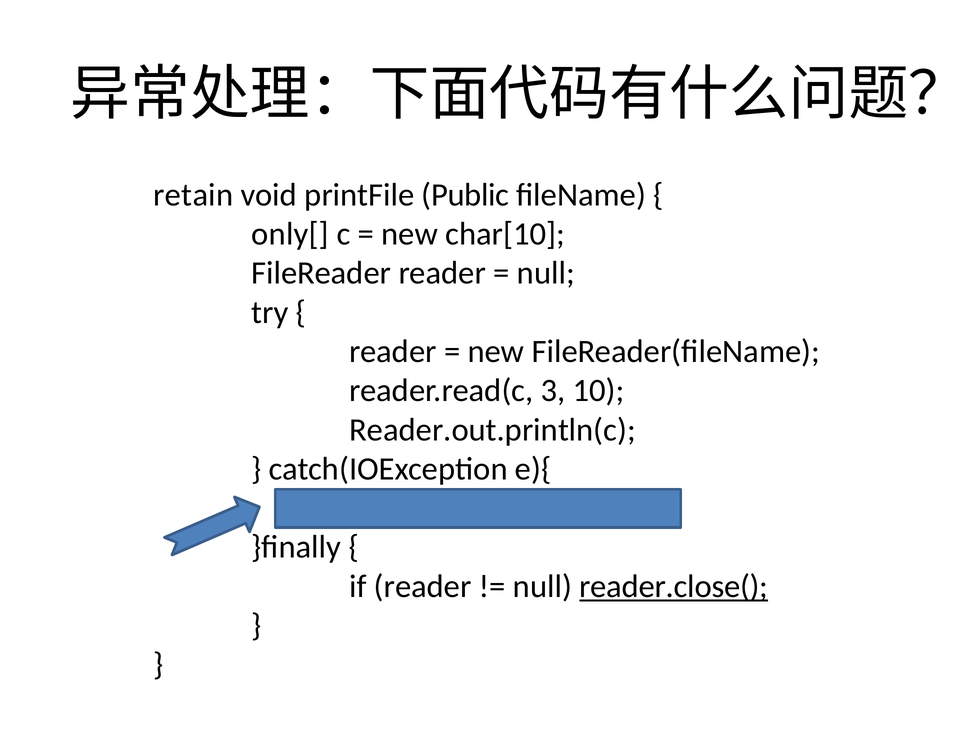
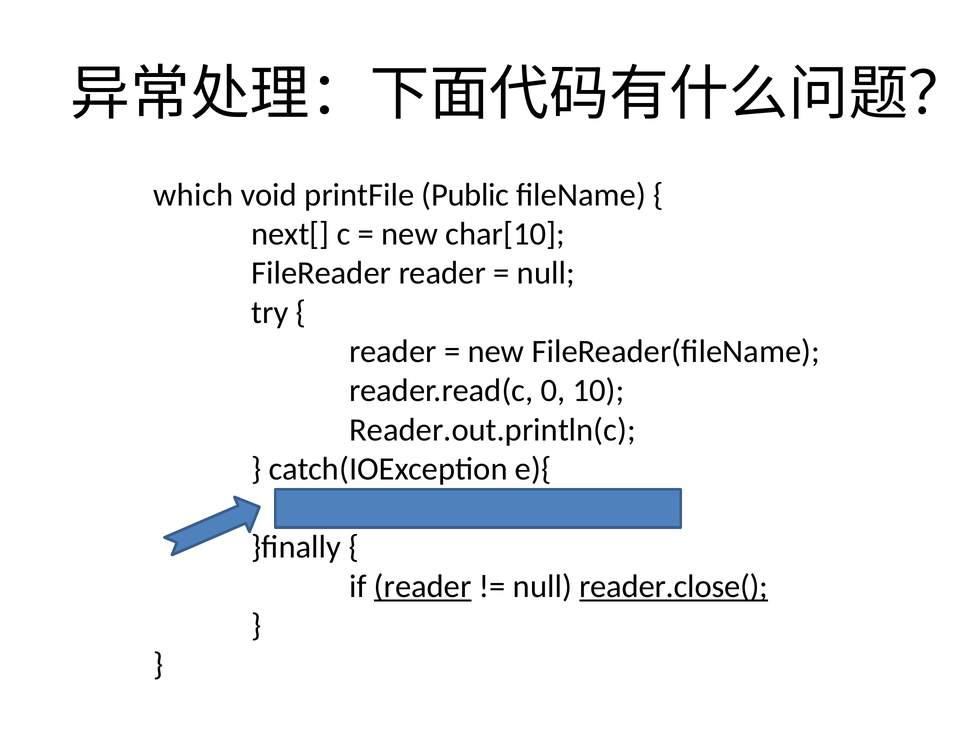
retain: retain -> which
only[: only[ -> next[
3: 3 -> 0
reader at (423, 587) underline: none -> present
